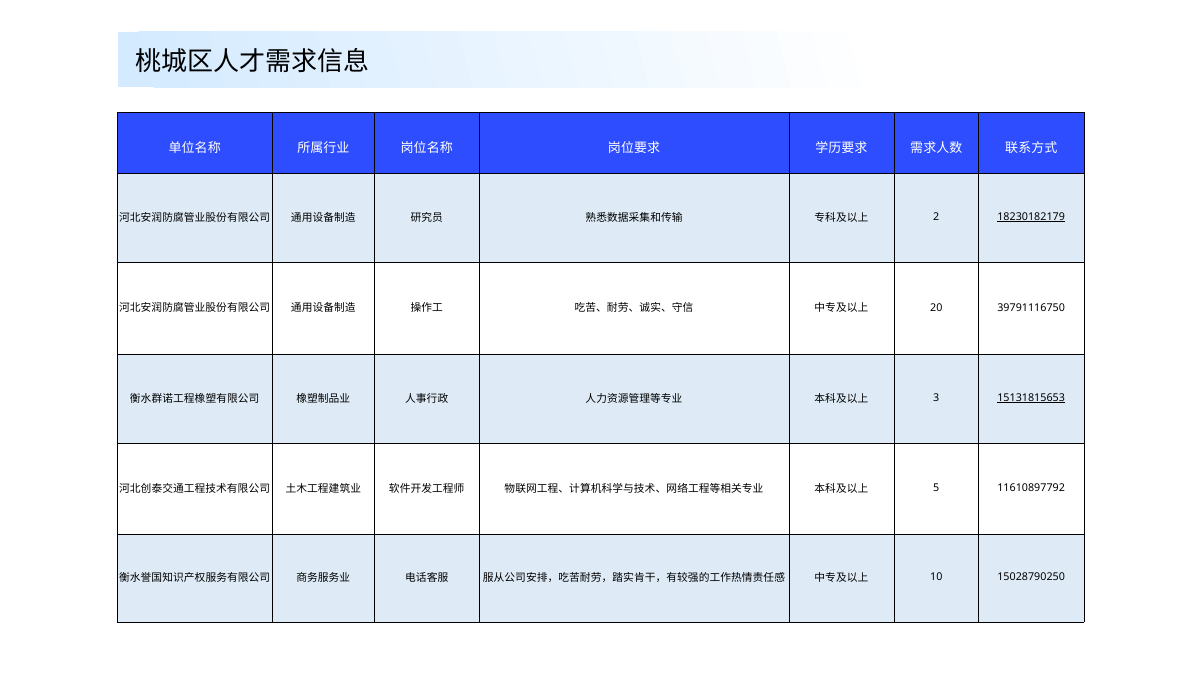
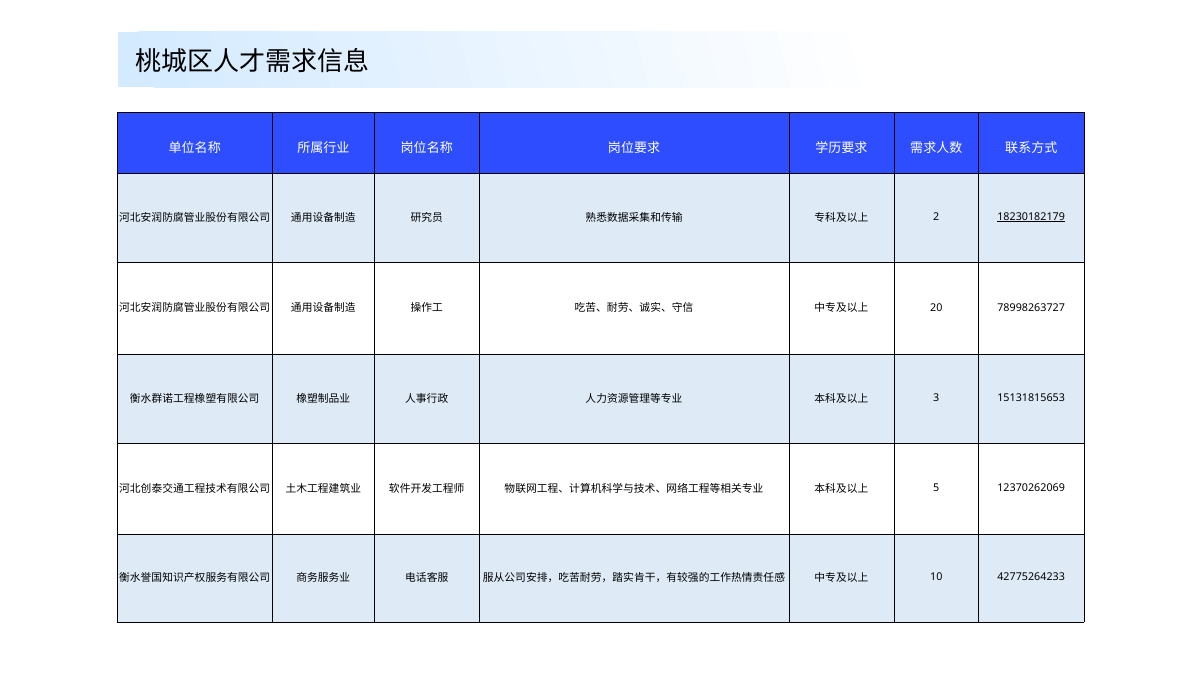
39791116750: 39791116750 -> 78998263727
15131815653 underline: present -> none
11610897792: 11610897792 -> 12370262069
15028790250: 15028790250 -> 42775264233
